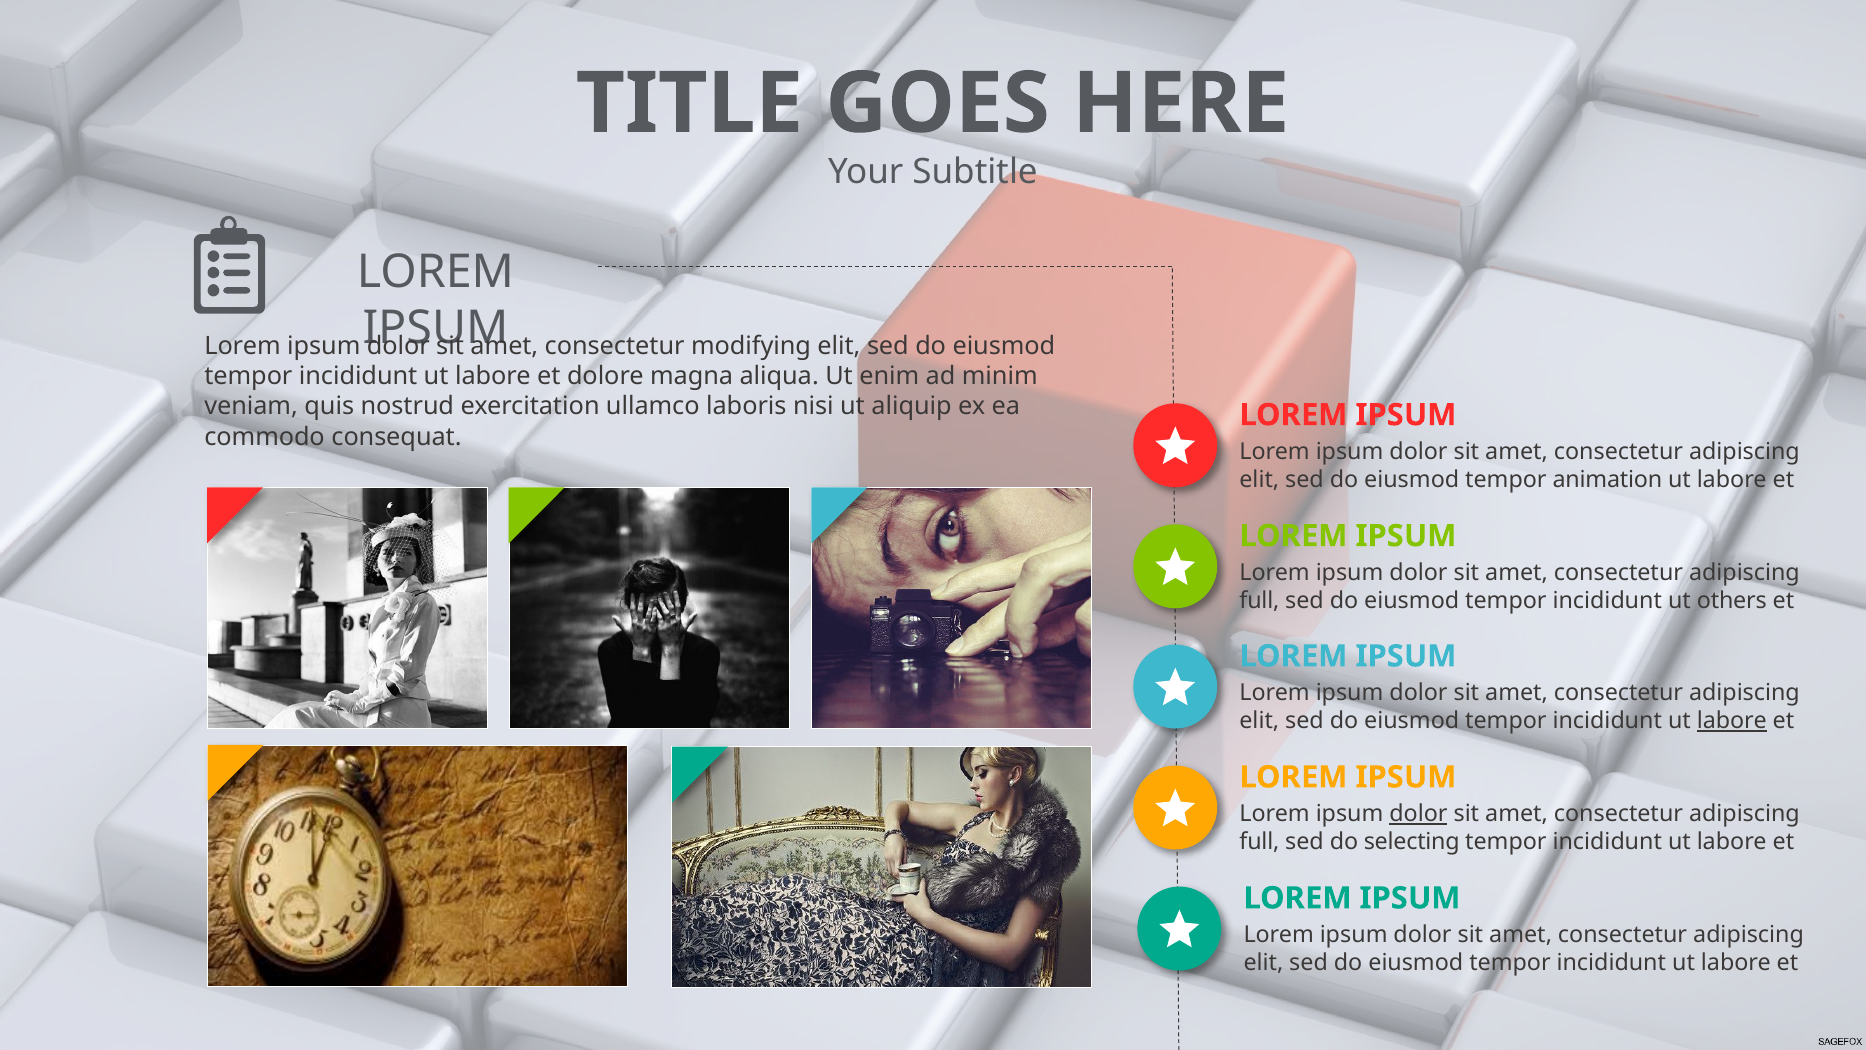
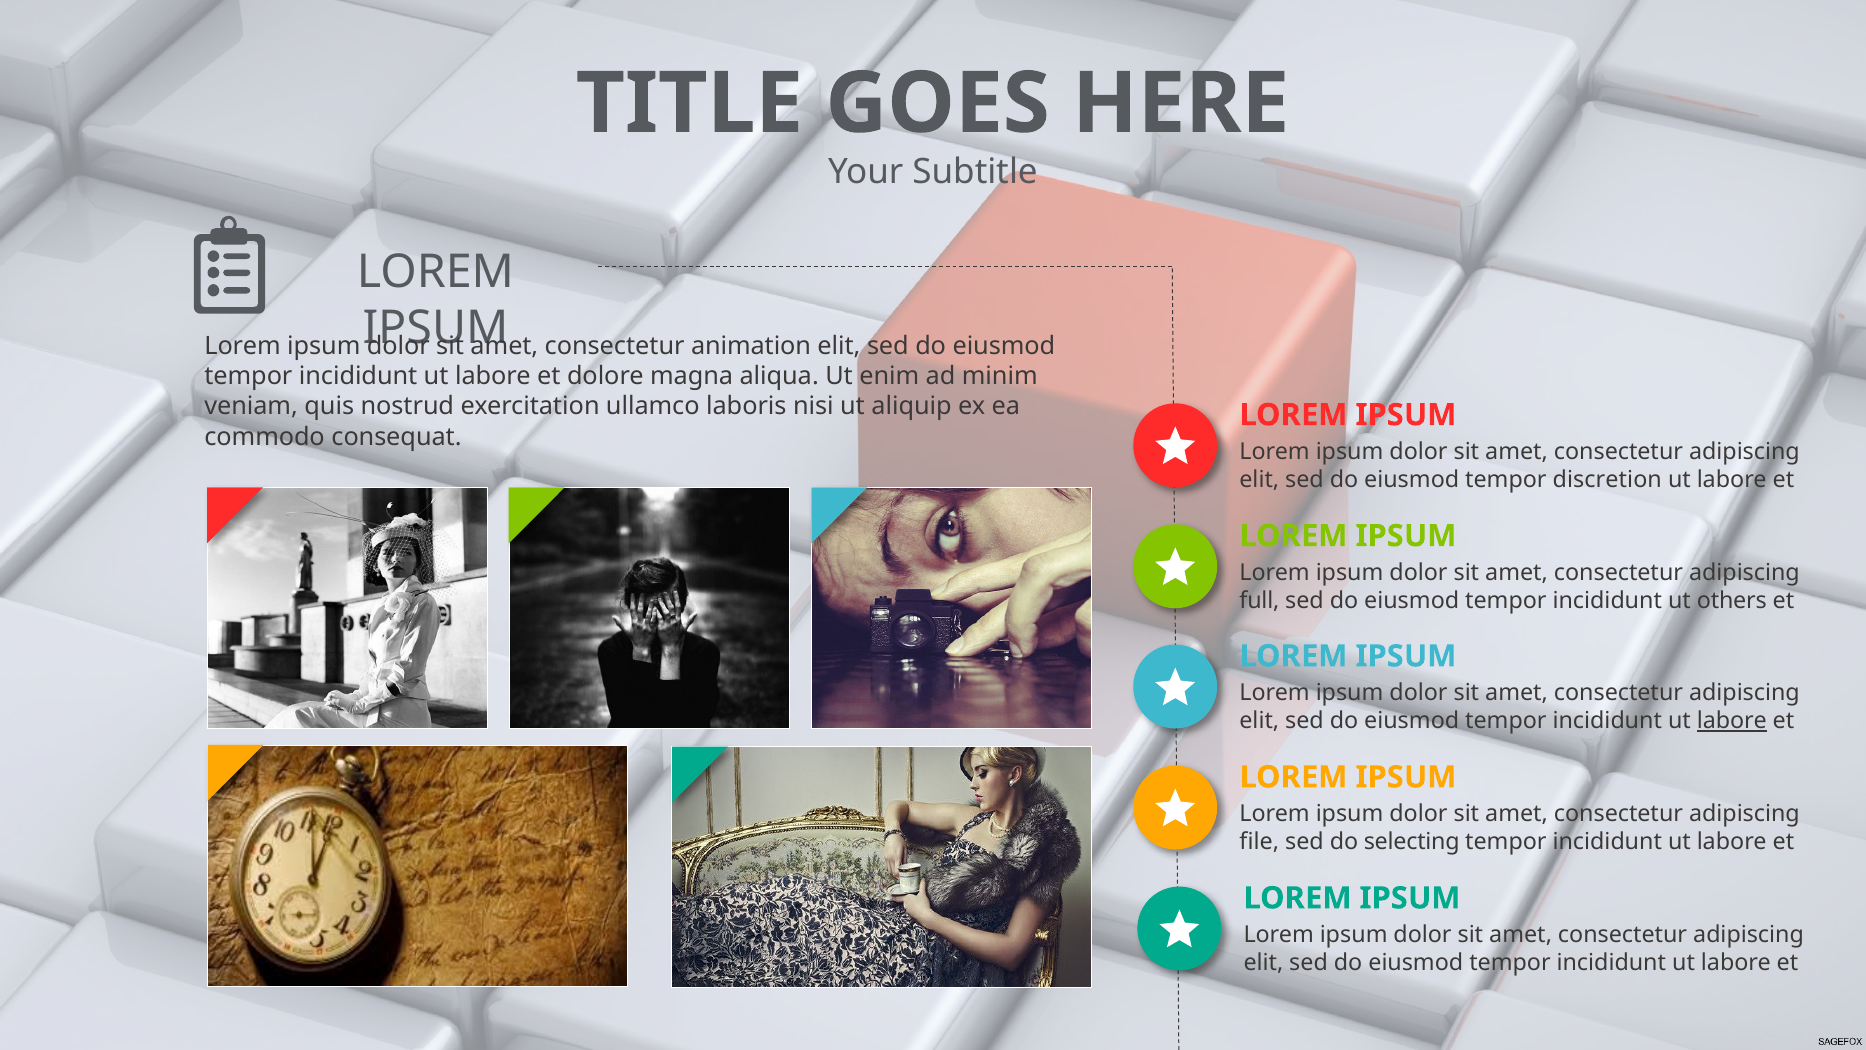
modifying: modifying -> animation
animation: animation -> discretion
dolor at (1418, 814) underline: present -> none
full at (1259, 842): full -> file
